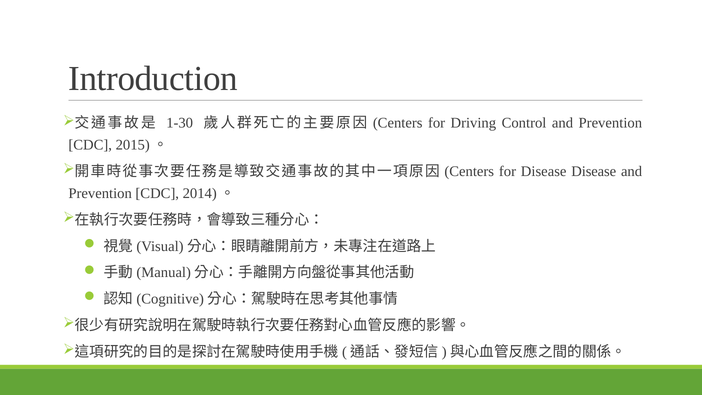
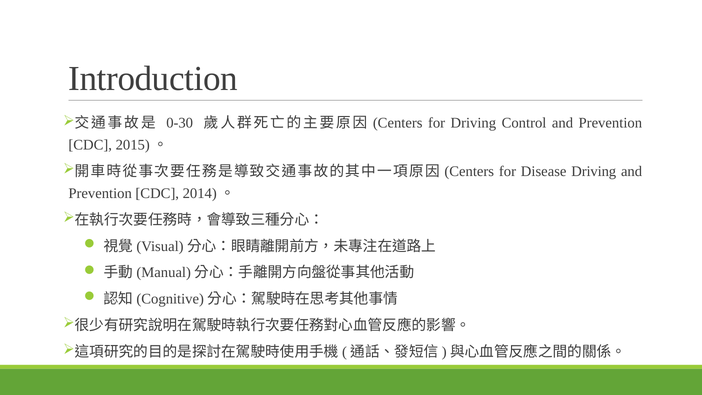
1-30: 1-30 -> 0-30
Disease Disease: Disease -> Driving
